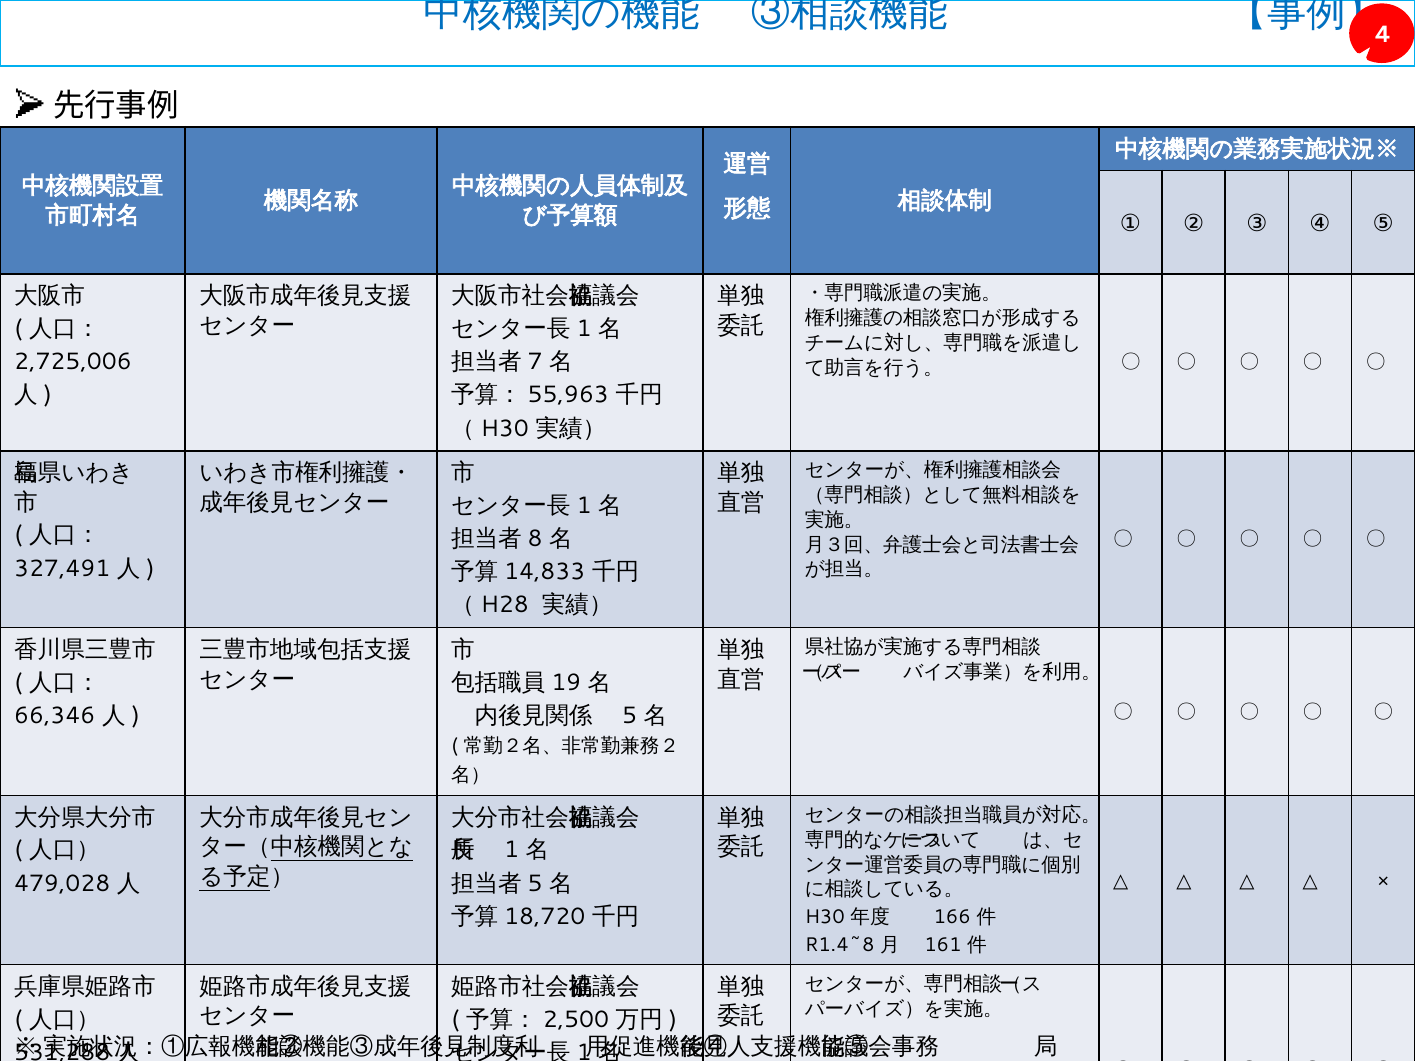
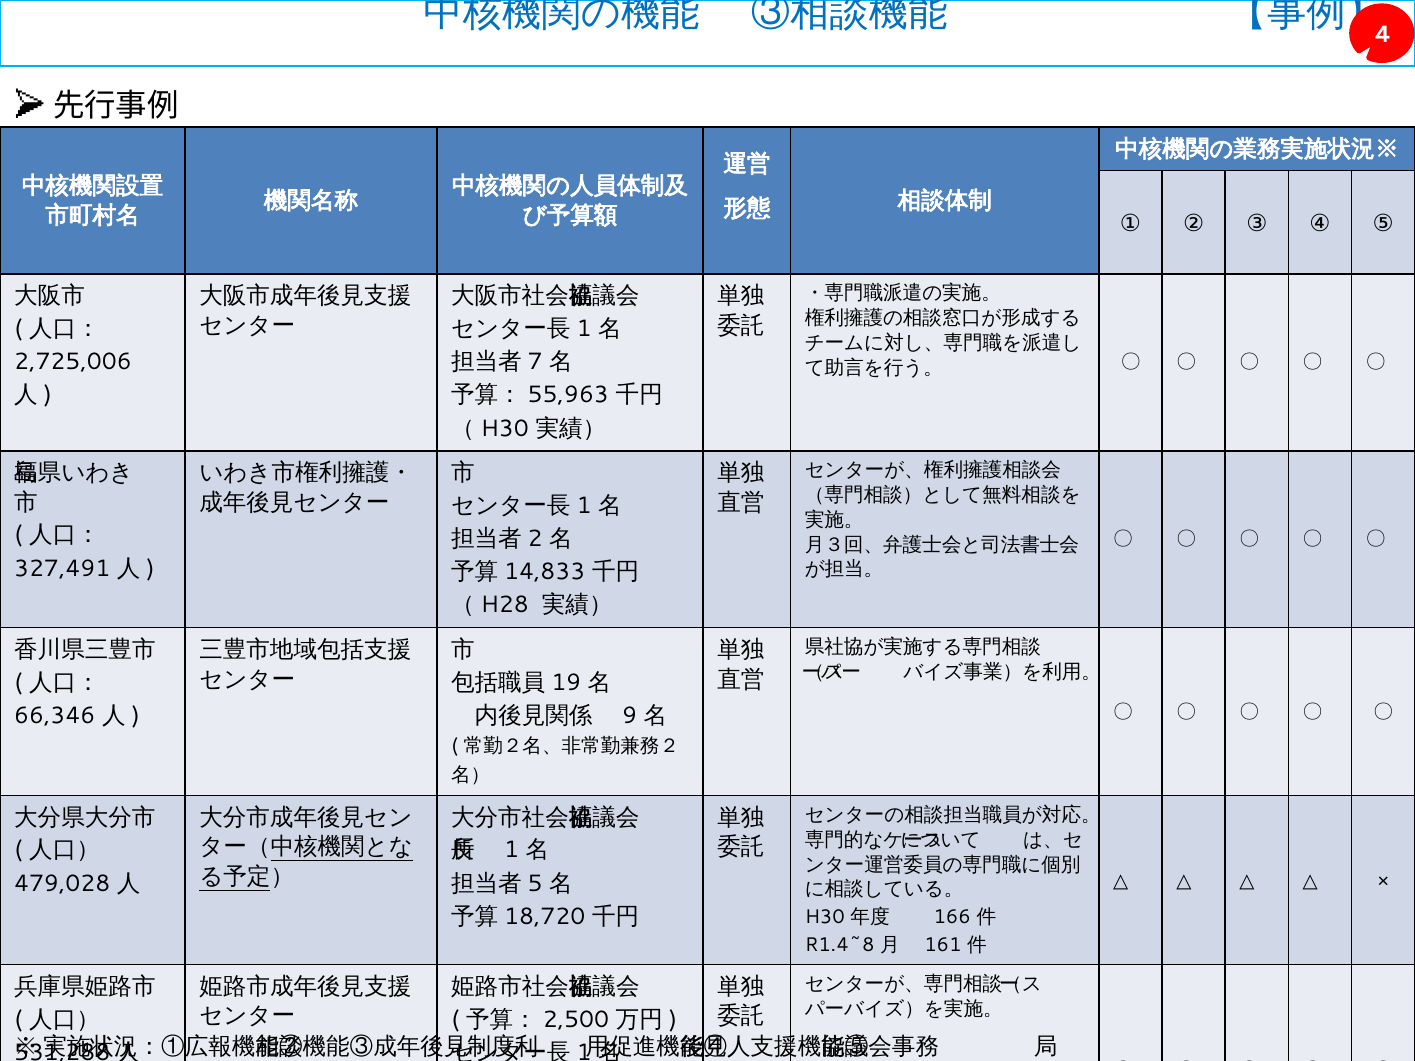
8: 8 -> 2
5 at (630, 716): 5 -> 9
